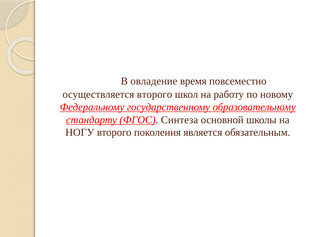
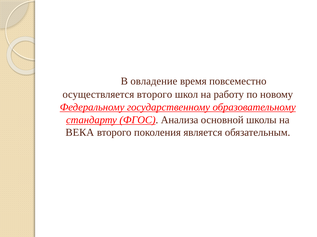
Синтеза: Синтеза -> Анализа
НОГУ: НОГУ -> ВЕКА
